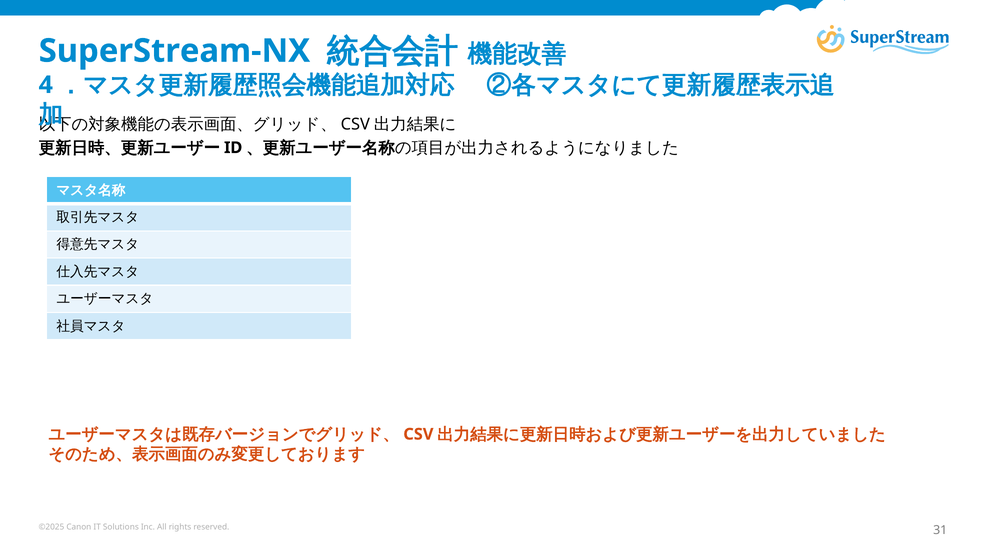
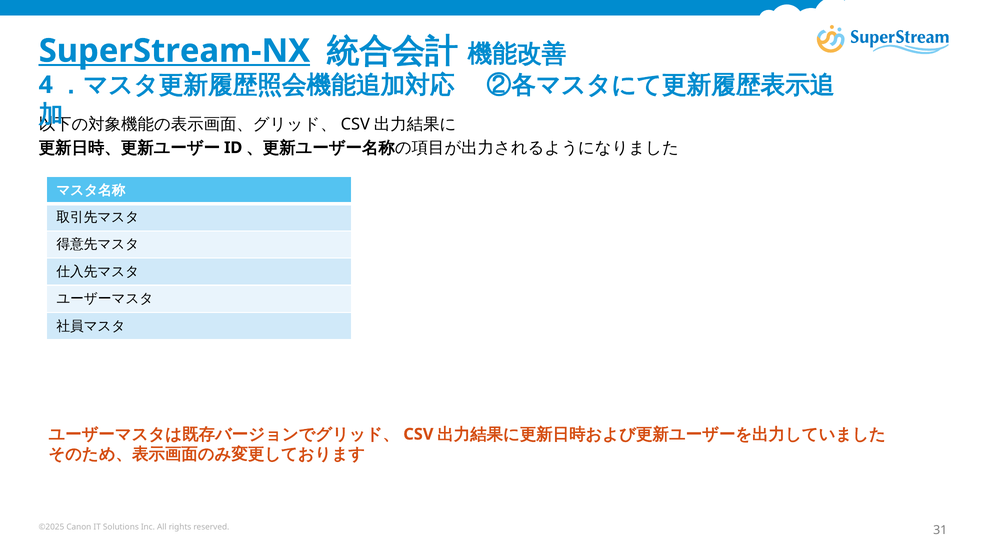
SuperStream-NX underline: none -> present
